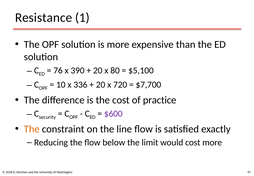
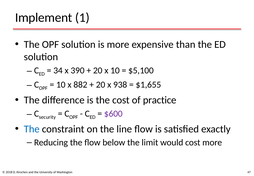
Resistance: Resistance -> Implement
76: 76 -> 34
x 80: 80 -> 10
336: 336 -> 882
720: 720 -> 938
$7,700: $7,700 -> $1,655
The at (32, 129) colour: orange -> blue
